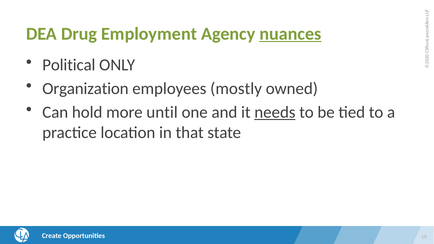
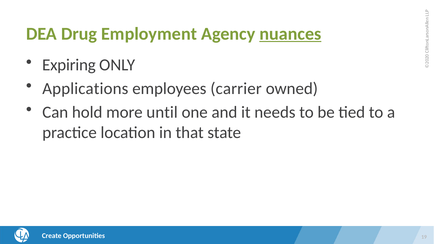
Political: Political -> Expiring
Organization: Organization -> Applications
mostly: mostly -> carrier
needs underline: present -> none
